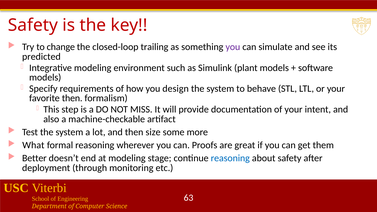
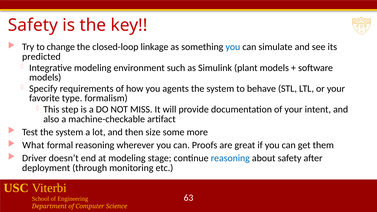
trailing: trailing -> linkage
you at (233, 47) colour: purple -> blue
design: design -> agents
favorite then: then -> type
Better: Better -> Driver
